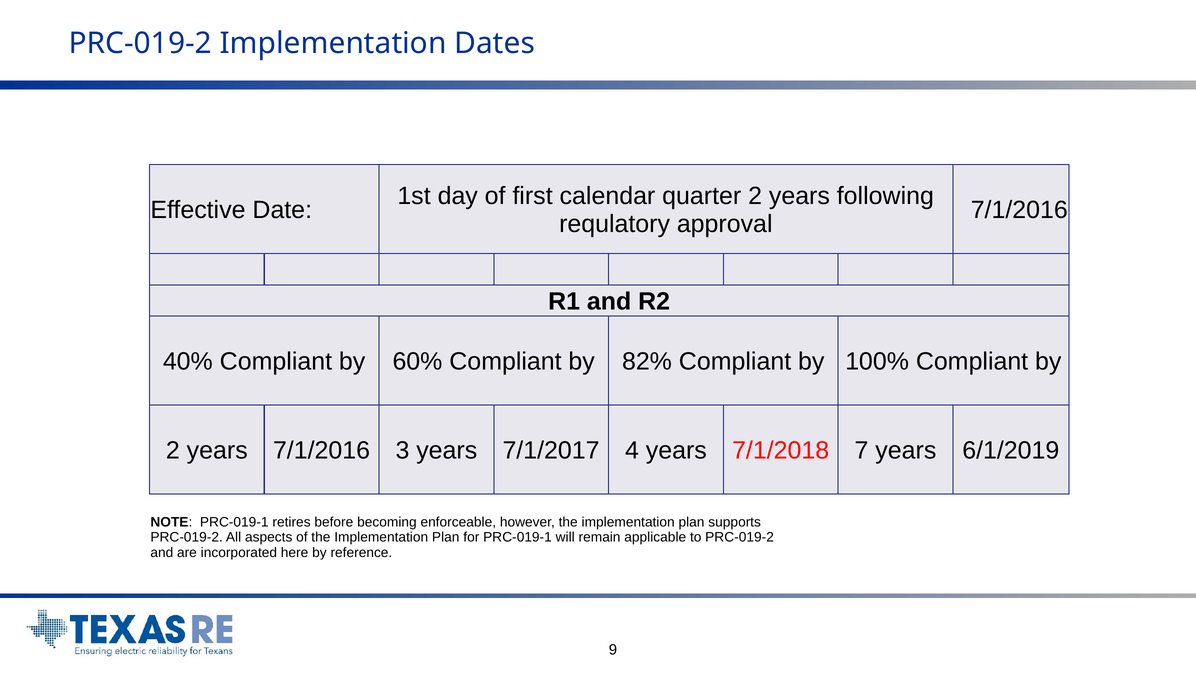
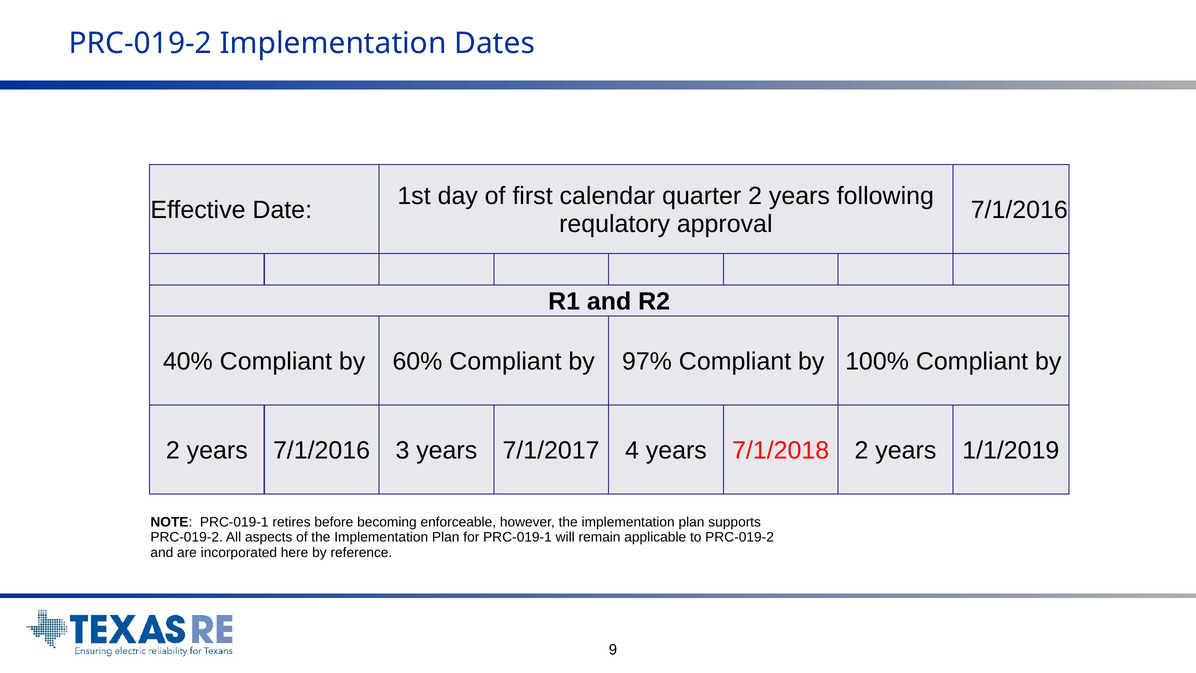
82%: 82% -> 97%
7/1/2018 7: 7 -> 2
6/1/2019: 6/1/2019 -> 1/1/2019
